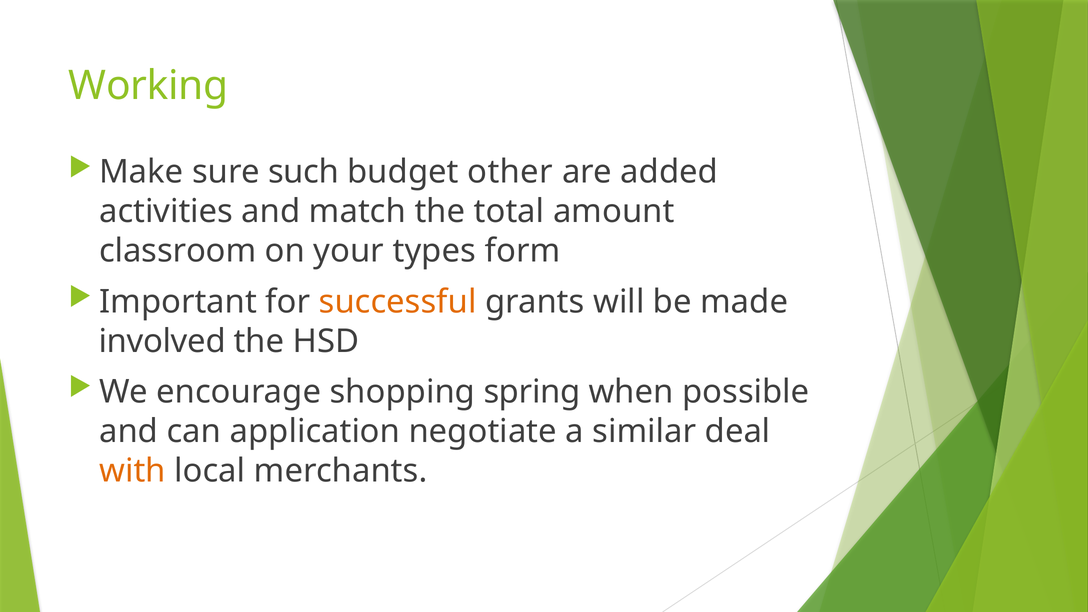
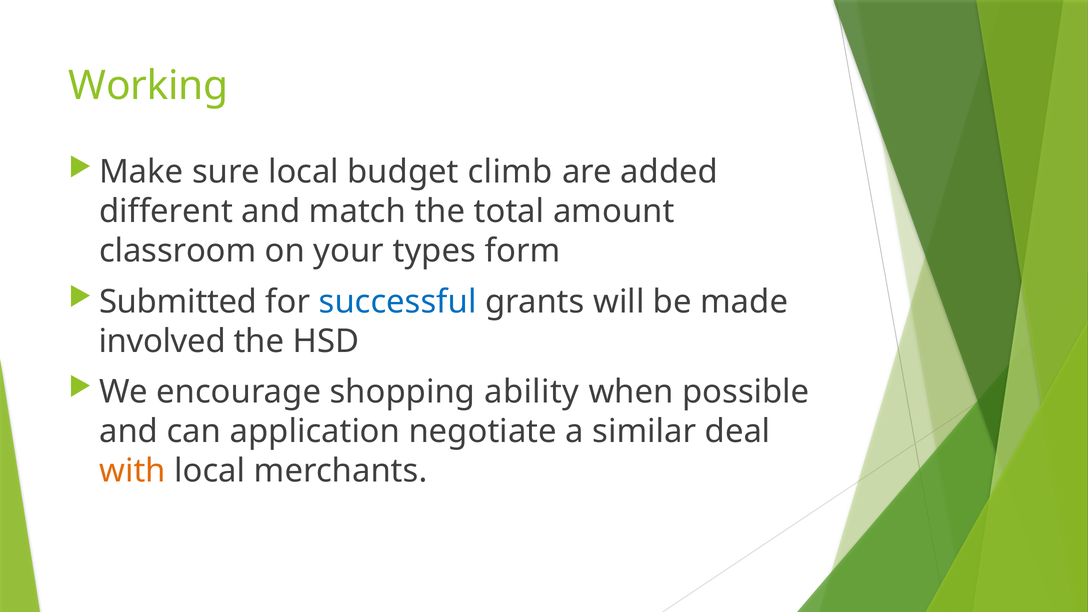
sure such: such -> local
other: other -> climb
activities: activities -> different
Important: Important -> Submitted
successful colour: orange -> blue
spring: spring -> ability
